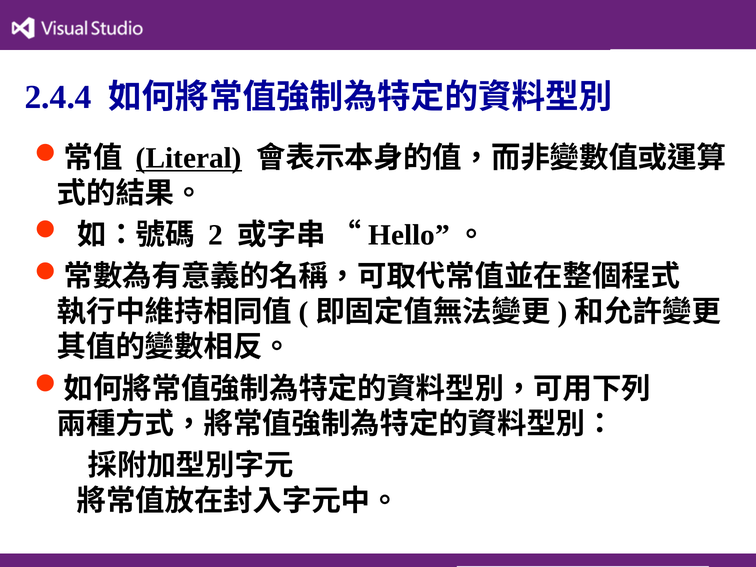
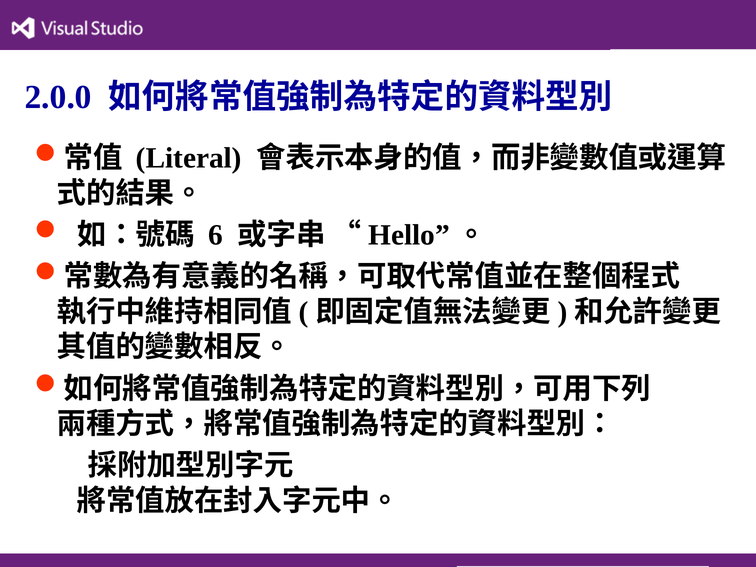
2.4.4: 2.4.4 -> 2.0.0
Literal underline: present -> none
2: 2 -> 6
